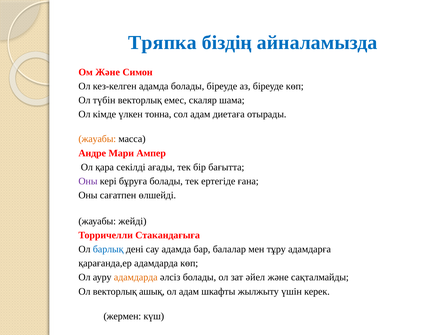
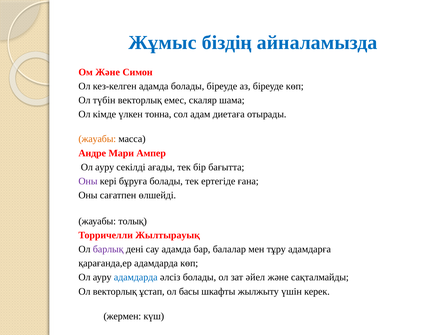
Тряпка: Тряпка -> Жұмыс
қара at (105, 167): қара -> ауру
жейді: жейді -> толық
Стакандағыға: Стакандағыға -> Жылтырауық
барлық colour: blue -> purple
адамдарда at (136, 277) colour: orange -> blue
ашық: ашық -> ұстап
ол адам: адам -> басы
